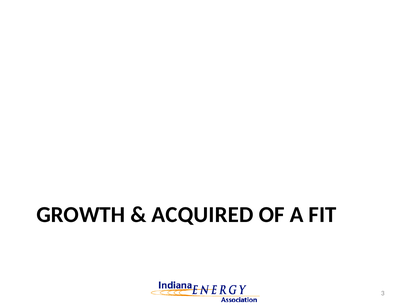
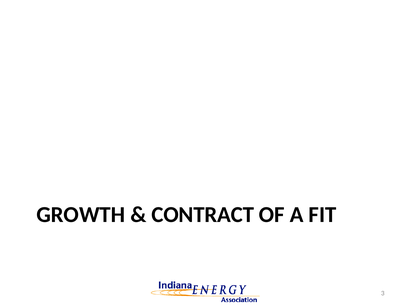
ACQUIRED: ACQUIRED -> CONTRACT
